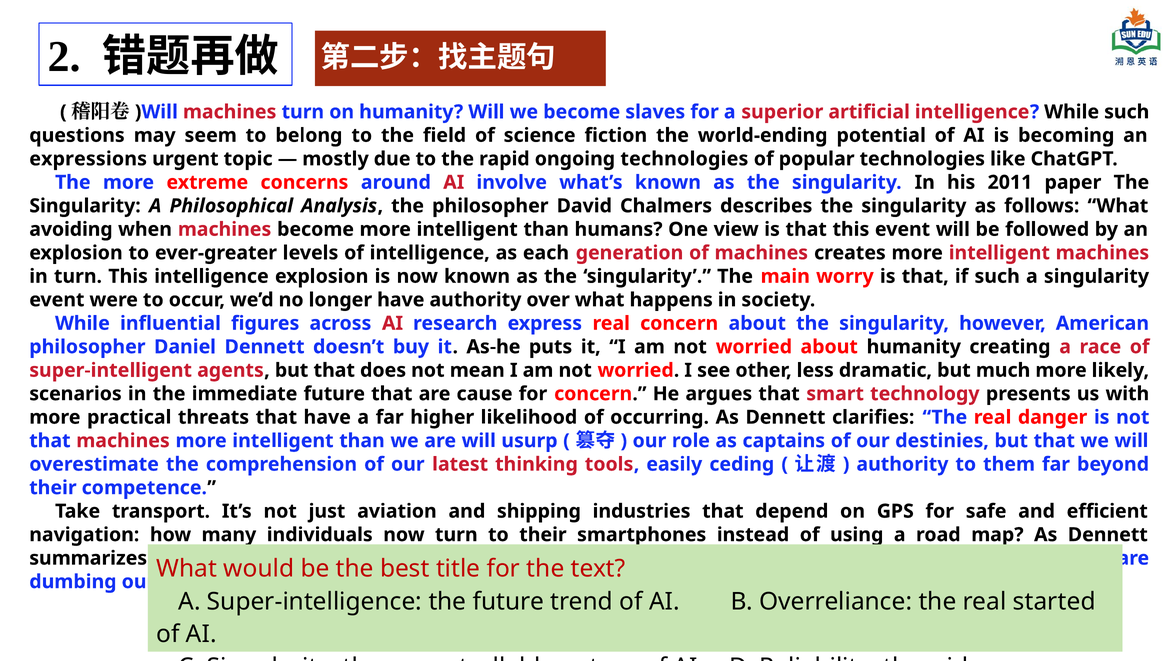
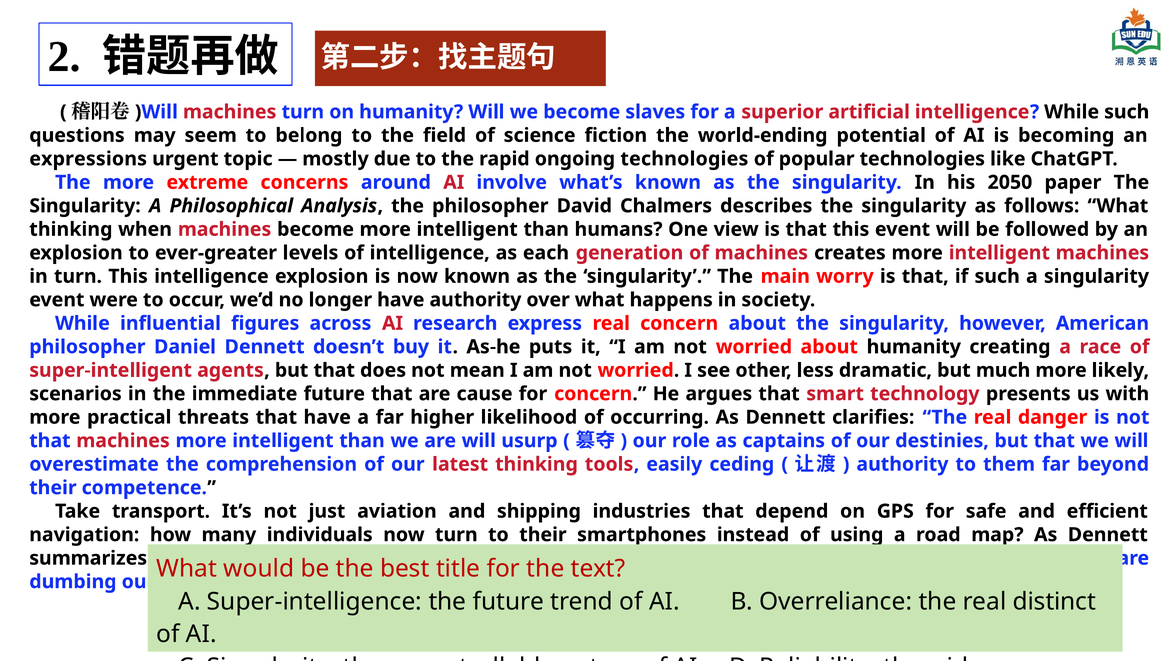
2011: 2011 -> 2050
avoiding at (71, 230): avoiding -> thinking
started: started -> distinct
